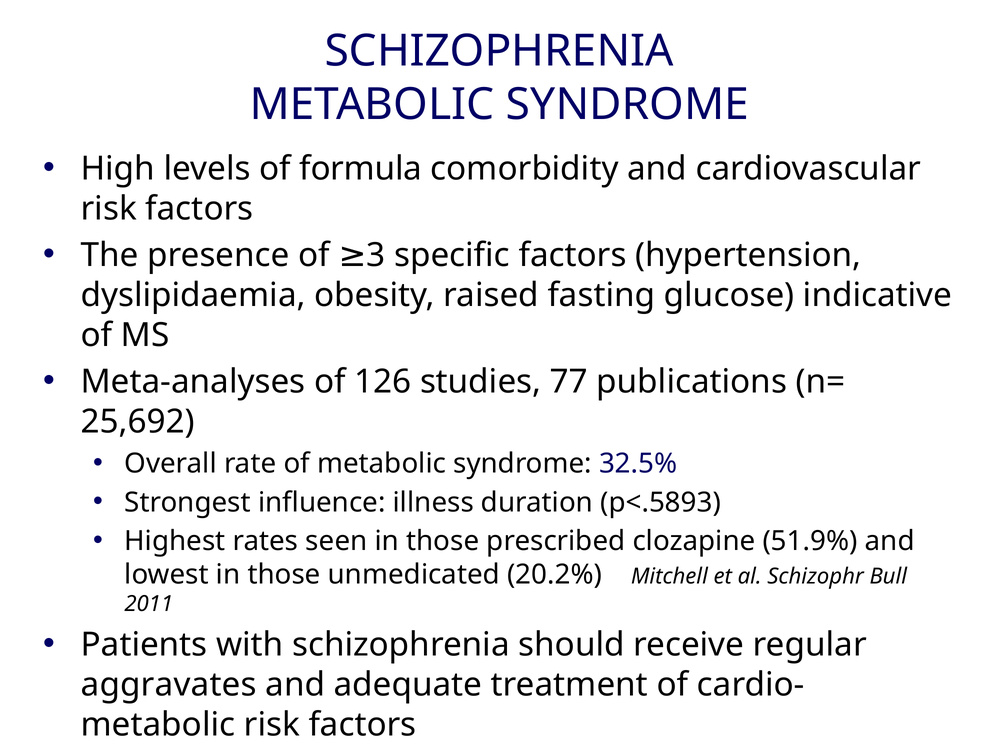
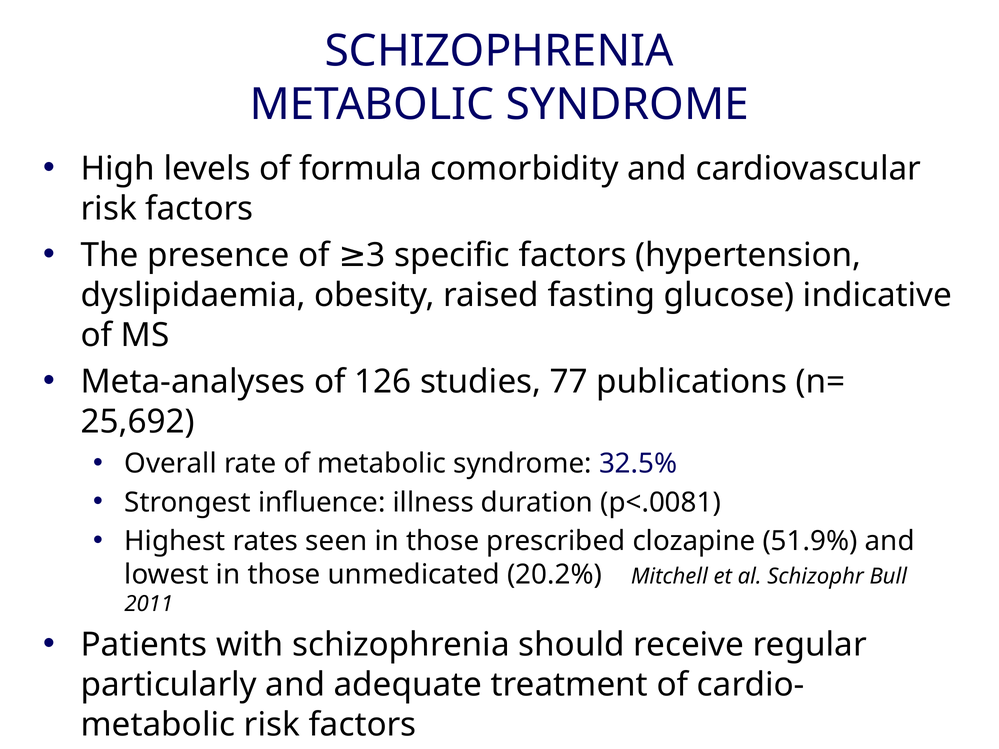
p<.5893: p<.5893 -> p<.0081
aggravates: aggravates -> particularly
